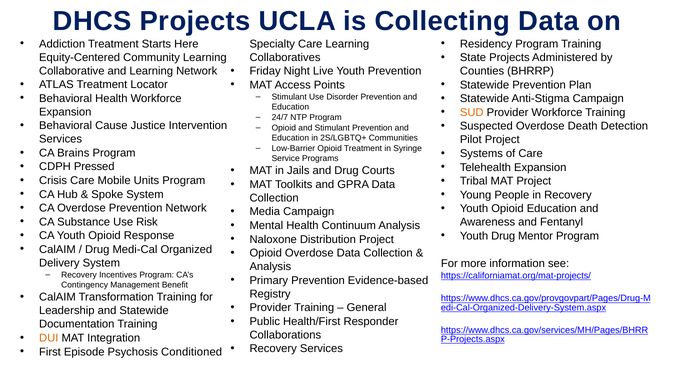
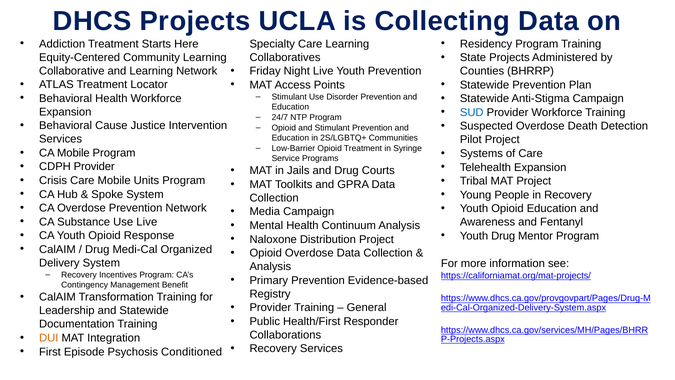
SUD colour: orange -> blue
CA Brains: Brains -> Mobile
CDPH Pressed: Pressed -> Provider
Use Risk: Risk -> Live
